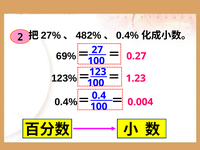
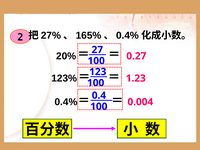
482%: 482% -> 165%
69%: 69% -> 20%
